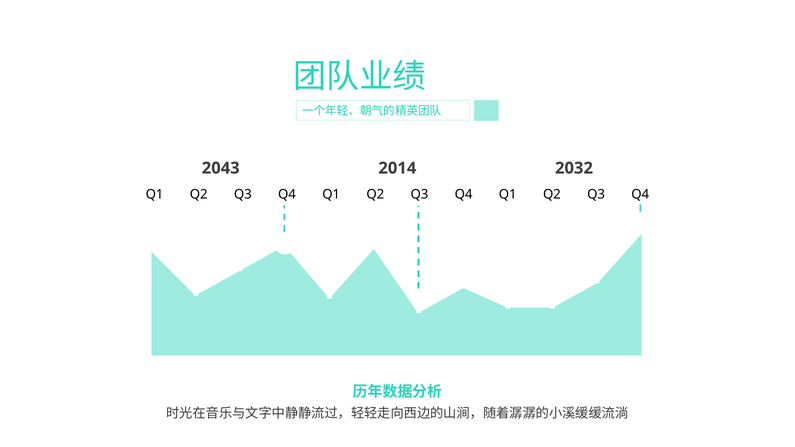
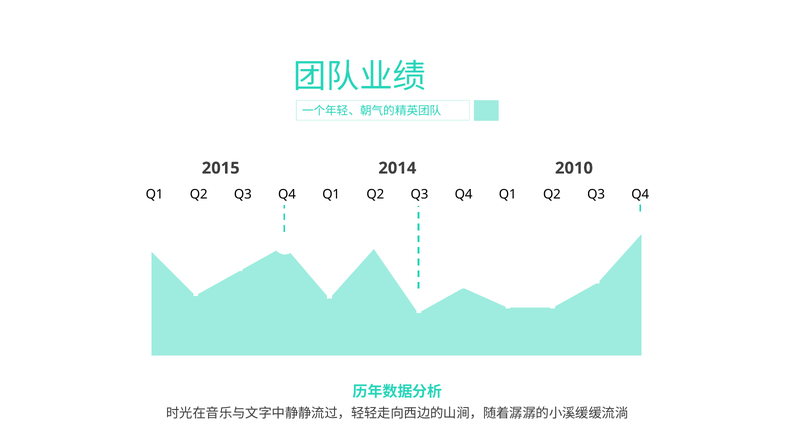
2043: 2043 -> 2015
2032: 2032 -> 2010
